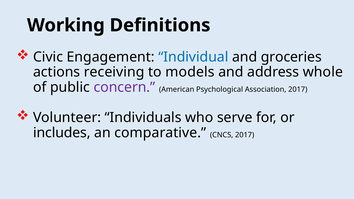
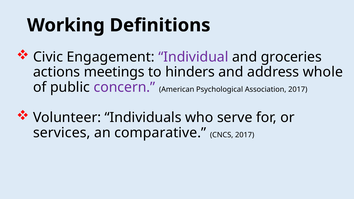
Individual colour: blue -> purple
receiving: receiving -> meetings
models: models -> hinders
includes: includes -> services
